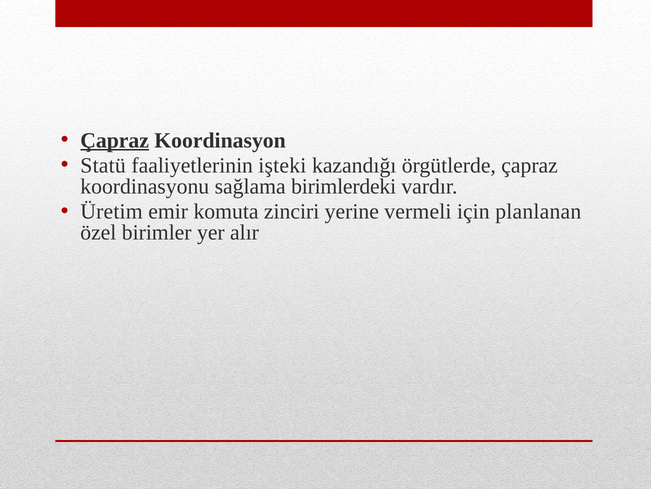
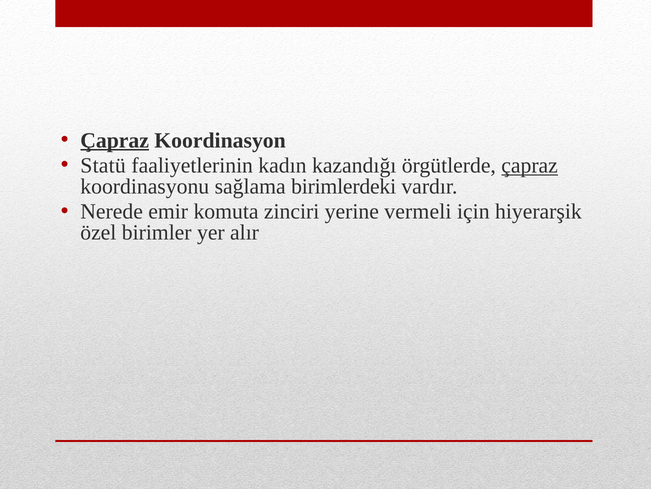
işteki: işteki -> kadın
çapraz at (530, 165) underline: none -> present
Üretim: Üretim -> Nerede
planlanan: planlanan -> hiyerarşik
